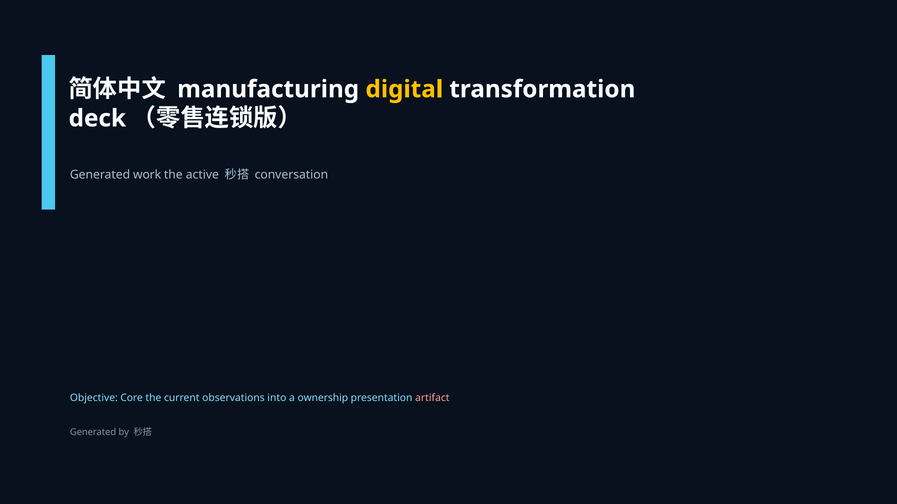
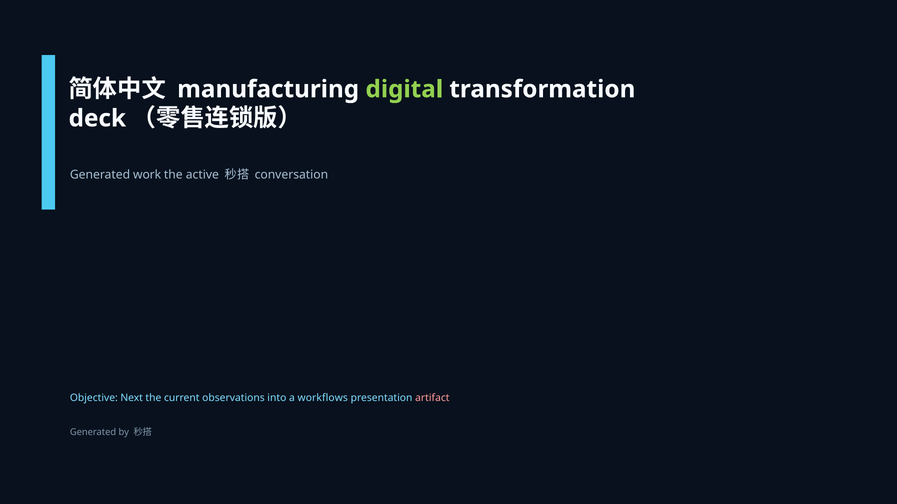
digital colour: yellow -> light green
Core: Core -> Next
ownership: ownership -> workflows
